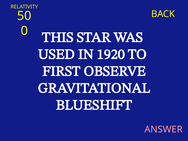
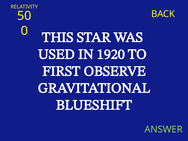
ANSWER colour: pink -> light green
